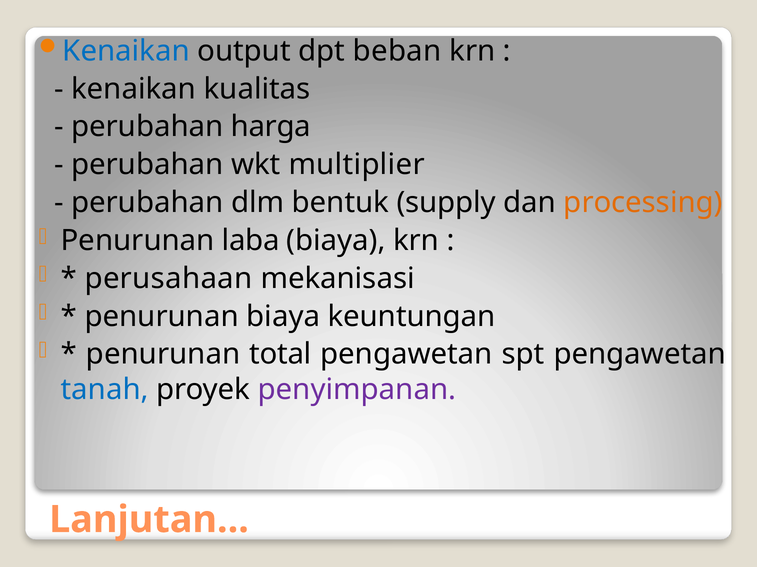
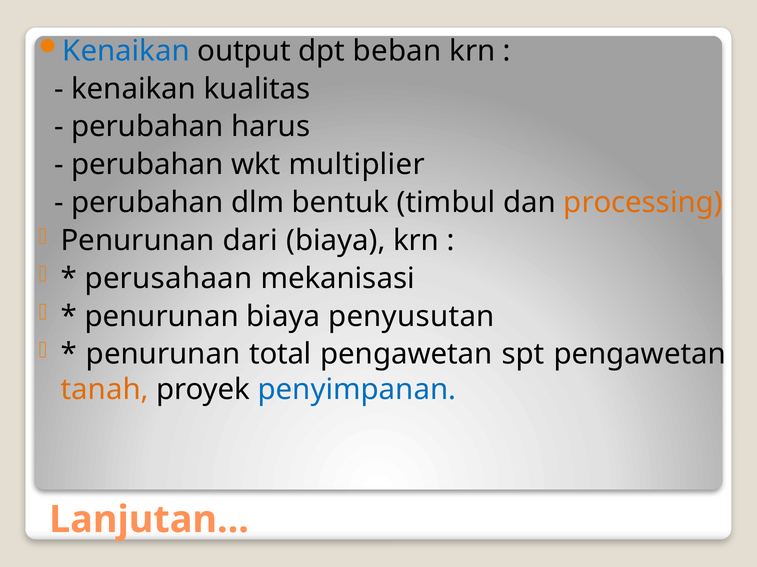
harga: harga -> harus
supply: supply -> timbul
laba: laba -> dari
keuntungan: keuntungan -> penyusutan
tanah colour: blue -> orange
penyimpanan colour: purple -> blue
